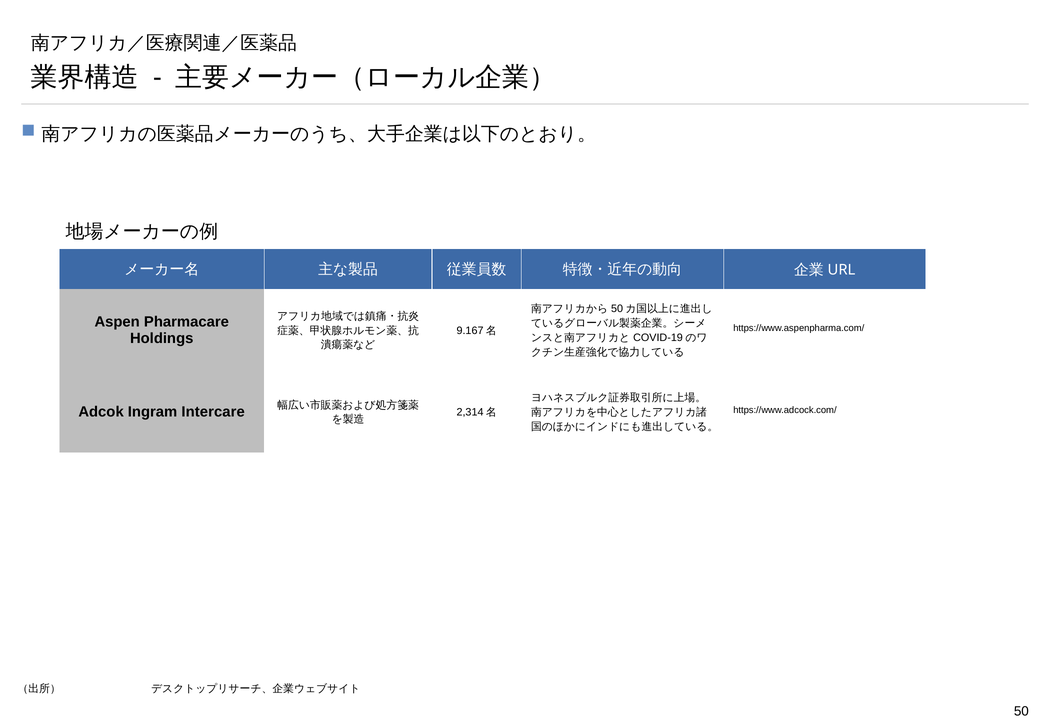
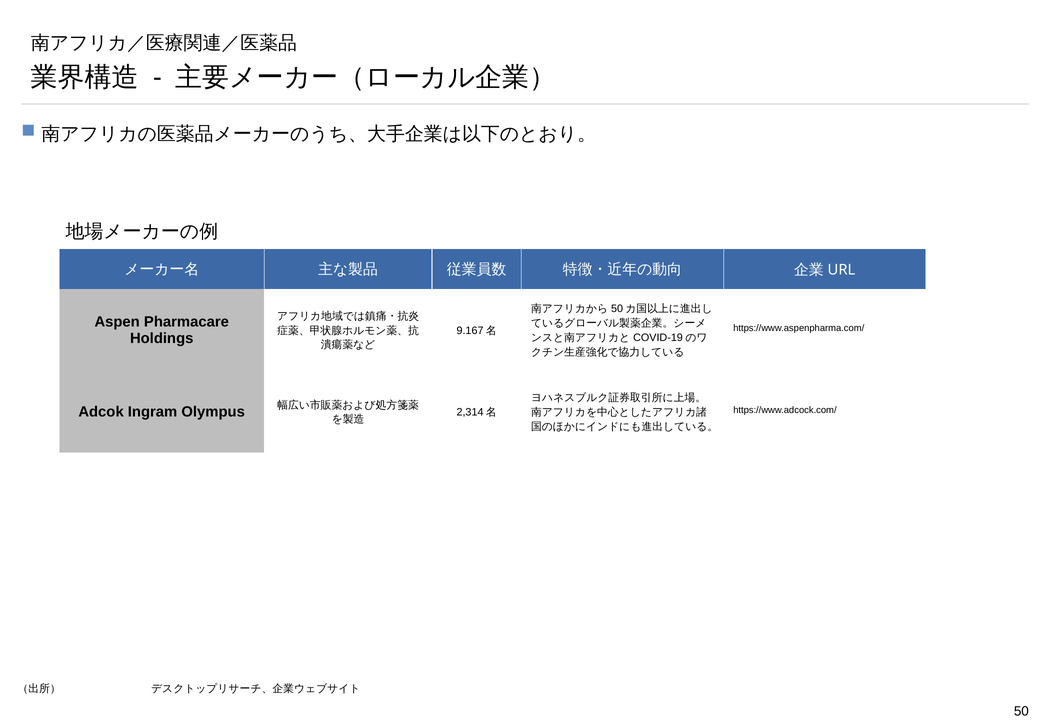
Intercare: Intercare -> Olympus
